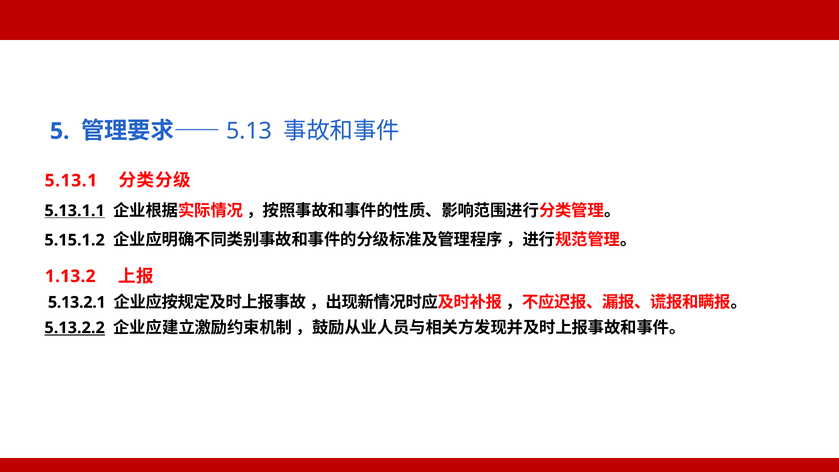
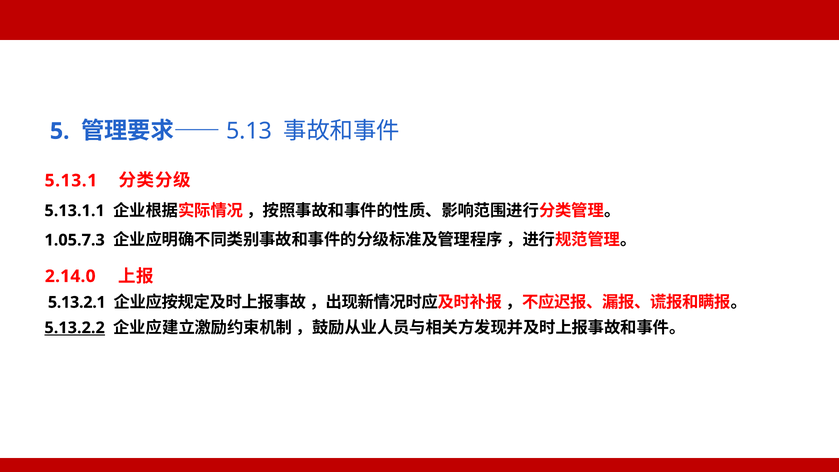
5.13.1.1 underline: present -> none
5.15.1.2: 5.15.1.2 -> 1.05.7.3
1.13.2: 1.13.2 -> 2.14.0
